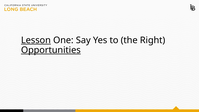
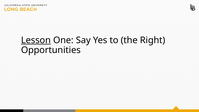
Opportunities underline: present -> none
